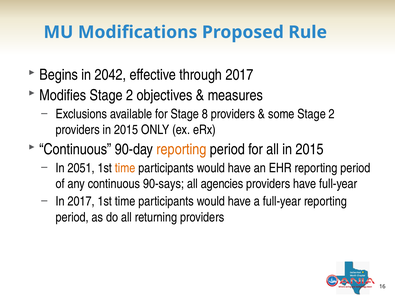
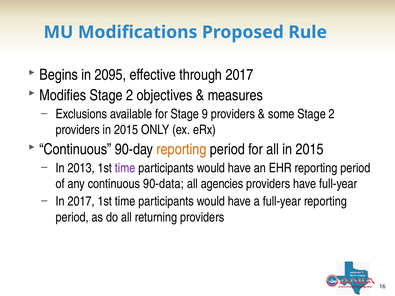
2042: 2042 -> 2095
8: 8 -> 9
2051: 2051 -> 2013
time at (125, 168) colour: orange -> purple
90-says: 90-says -> 90-data
